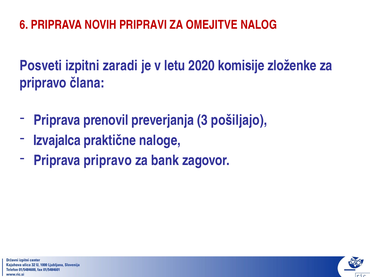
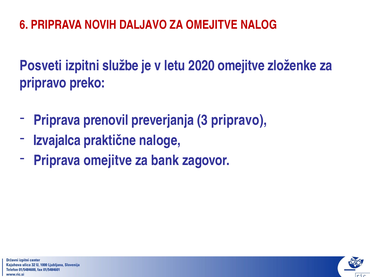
PRIPRAVI: PRIPRAVI -> DALJAVO
zaradi: zaradi -> službe
2020 komisije: komisije -> omejitve
člana: člana -> preko
3 pošiljajo: pošiljajo -> pripravo
Priprava pripravo: pripravo -> omejitve
